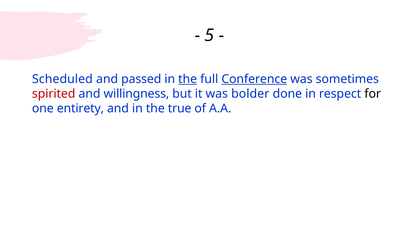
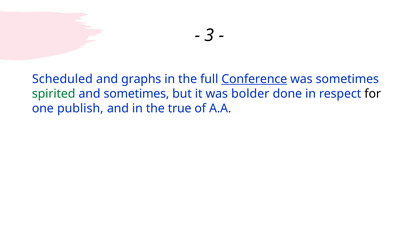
5: 5 -> 3
passed: passed -> graphs
the at (188, 79) underline: present -> none
spirited colour: red -> green
and willingness: willingness -> sometimes
entirety: entirety -> publish
